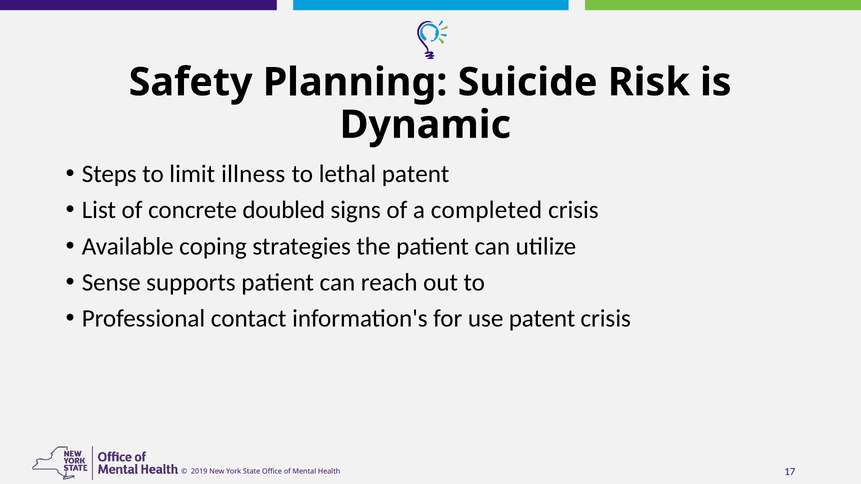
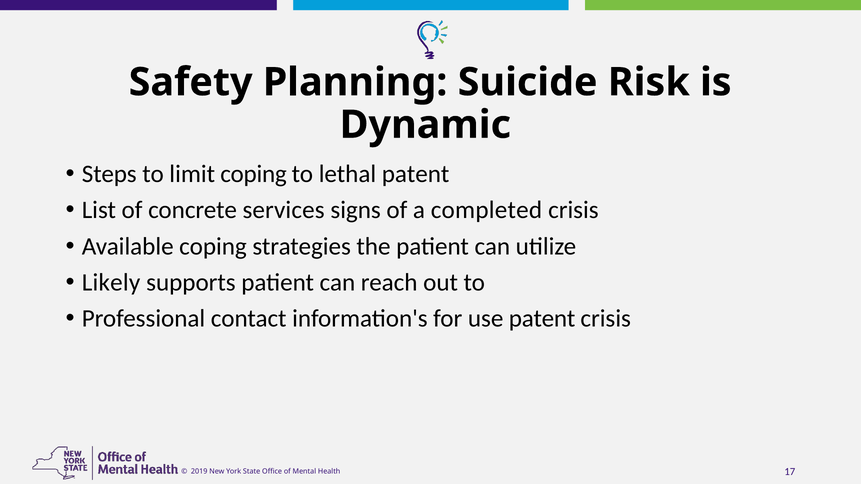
limit illness: illness -> coping
doubled: doubled -> services
Sense: Sense -> Likely
